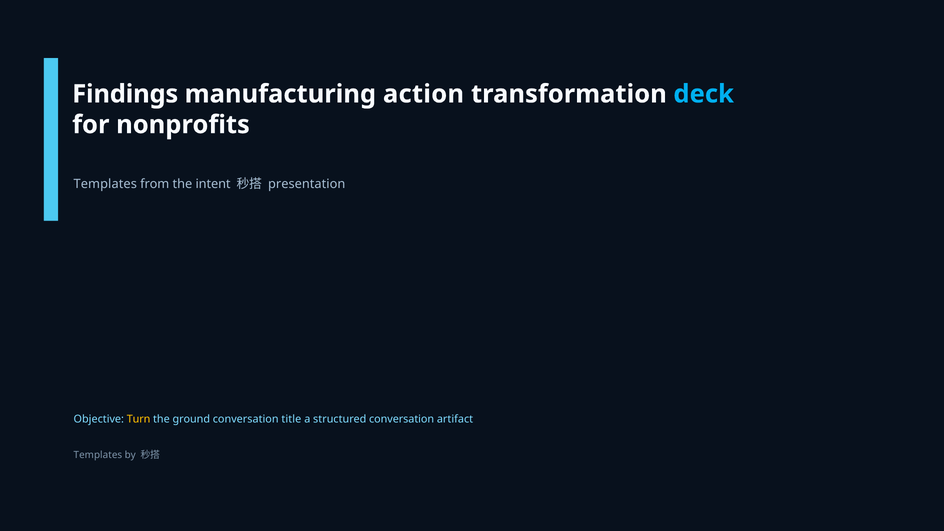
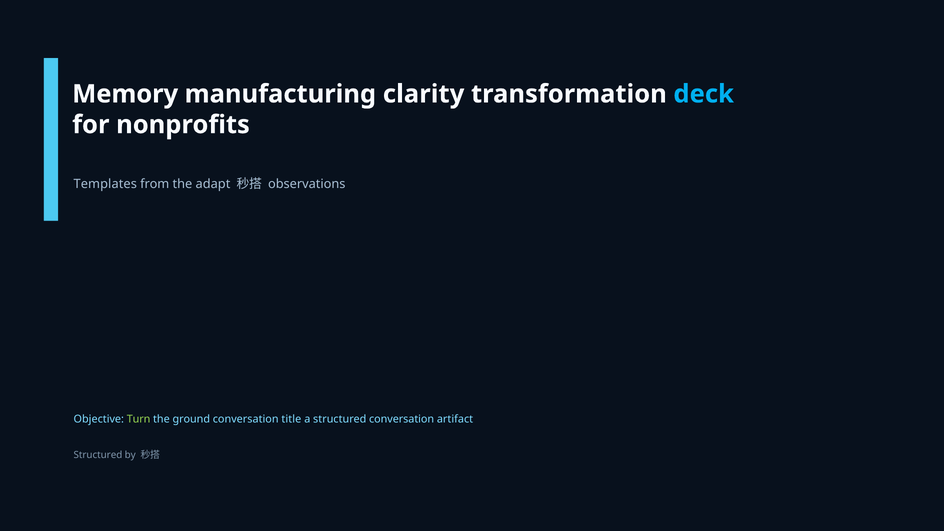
Findings: Findings -> Memory
action: action -> clarity
intent: intent -> adapt
presentation: presentation -> observations
Turn colour: yellow -> light green
Templates at (98, 455): Templates -> Structured
